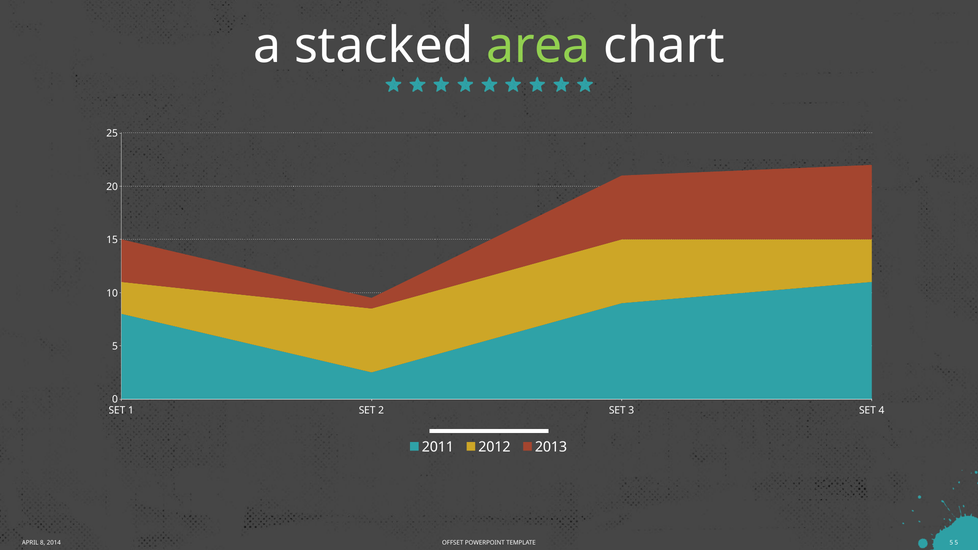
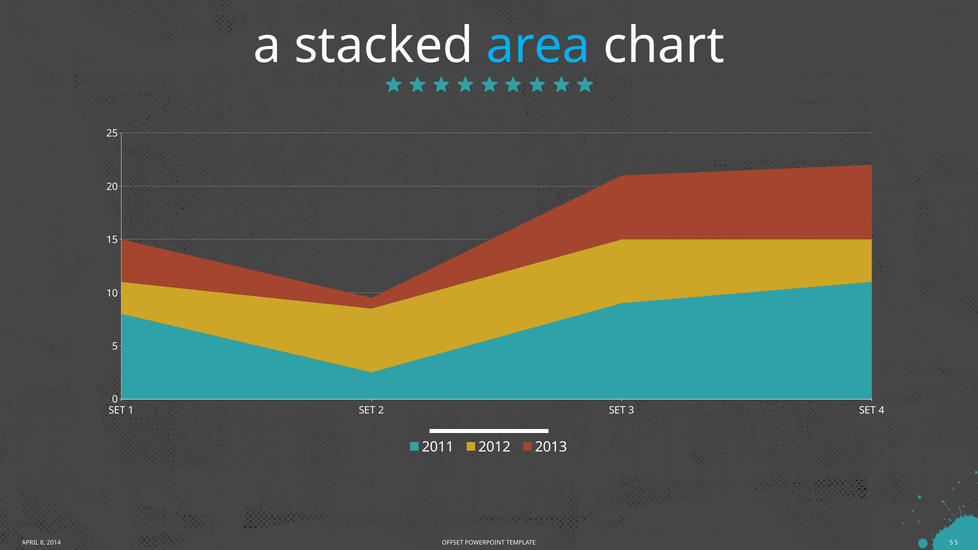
area colour: light green -> light blue
